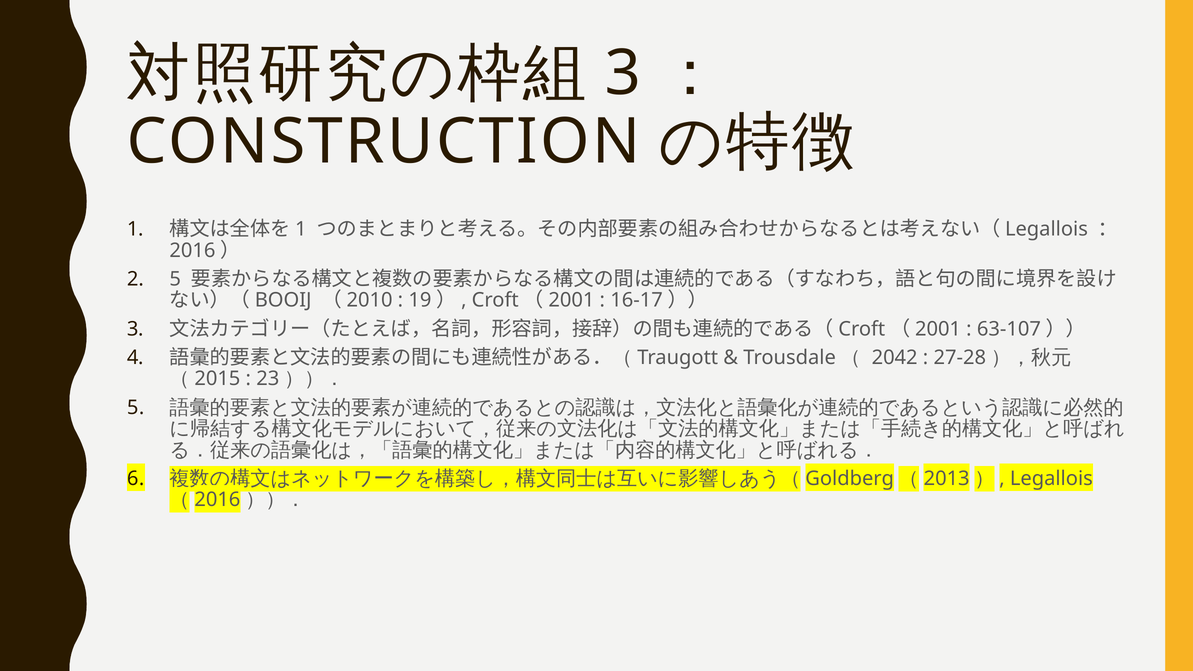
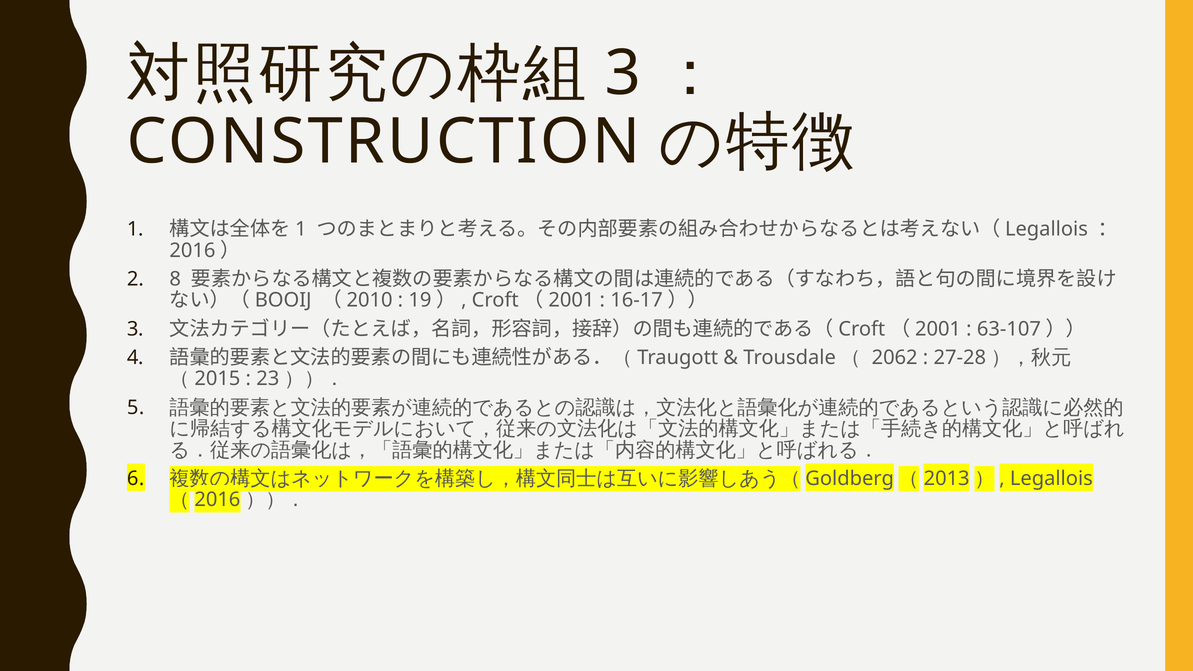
5 at (175, 279): 5 -> 8
2042: 2042 -> 2062
